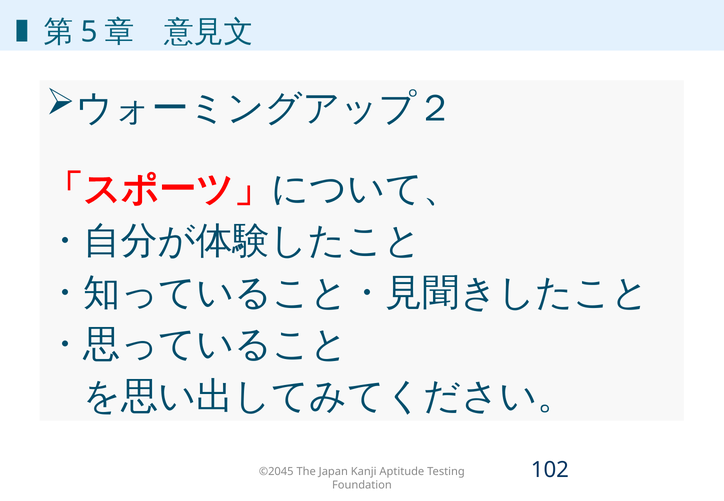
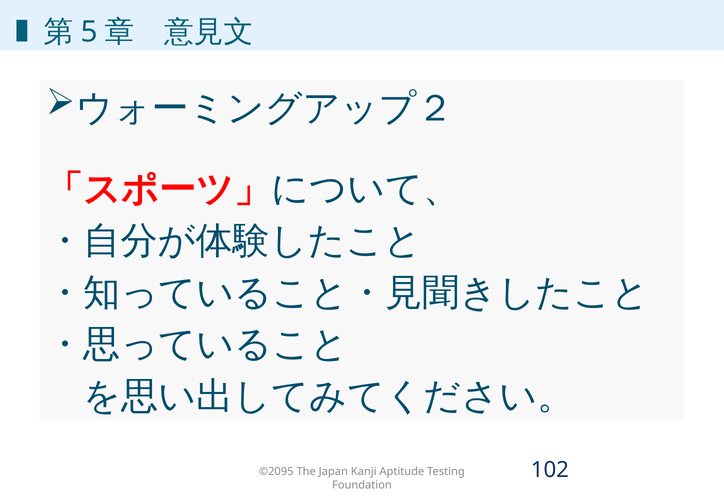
©2045: ©2045 -> ©2095
